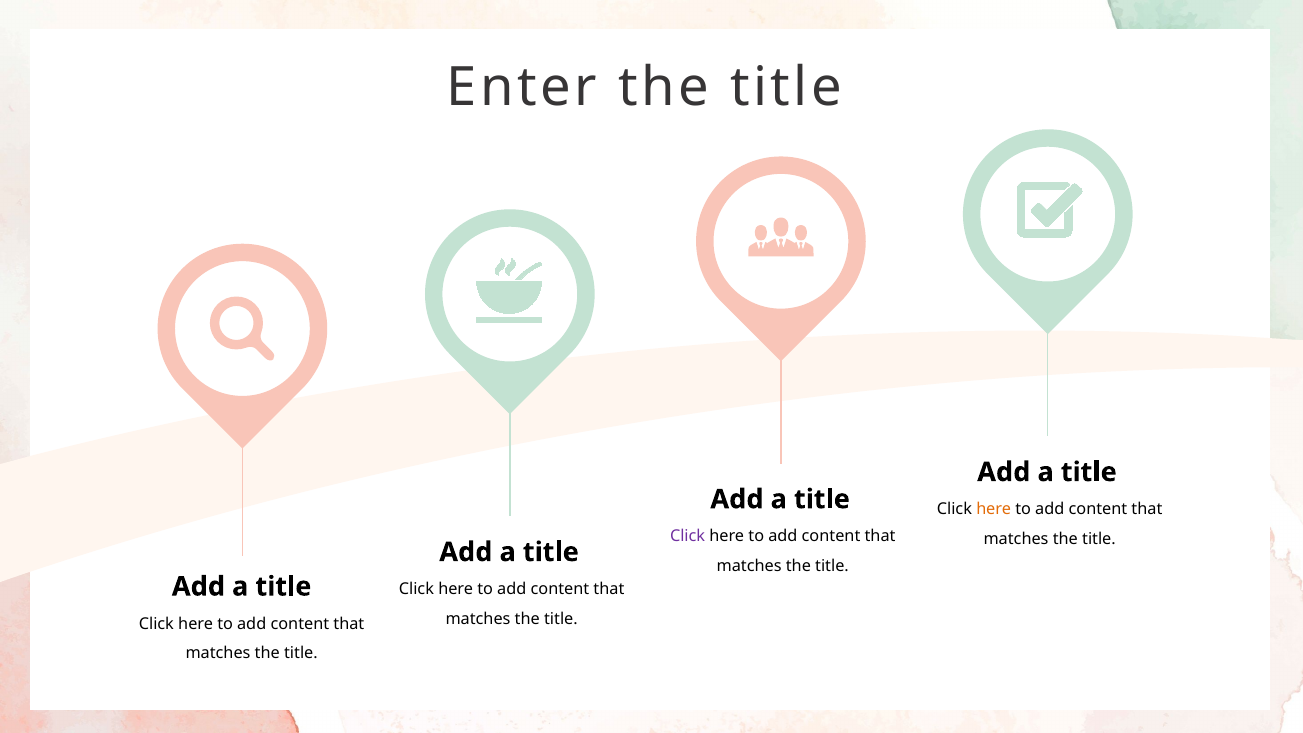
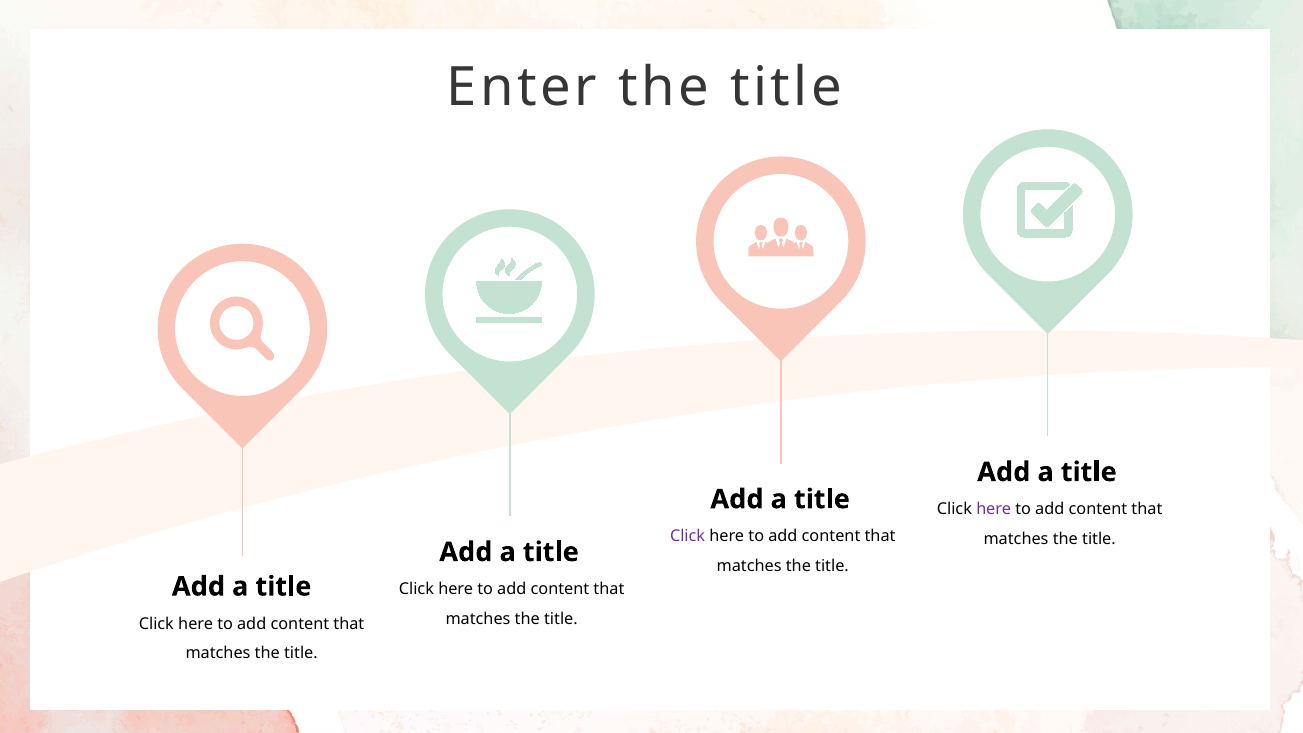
here at (994, 509) colour: orange -> purple
